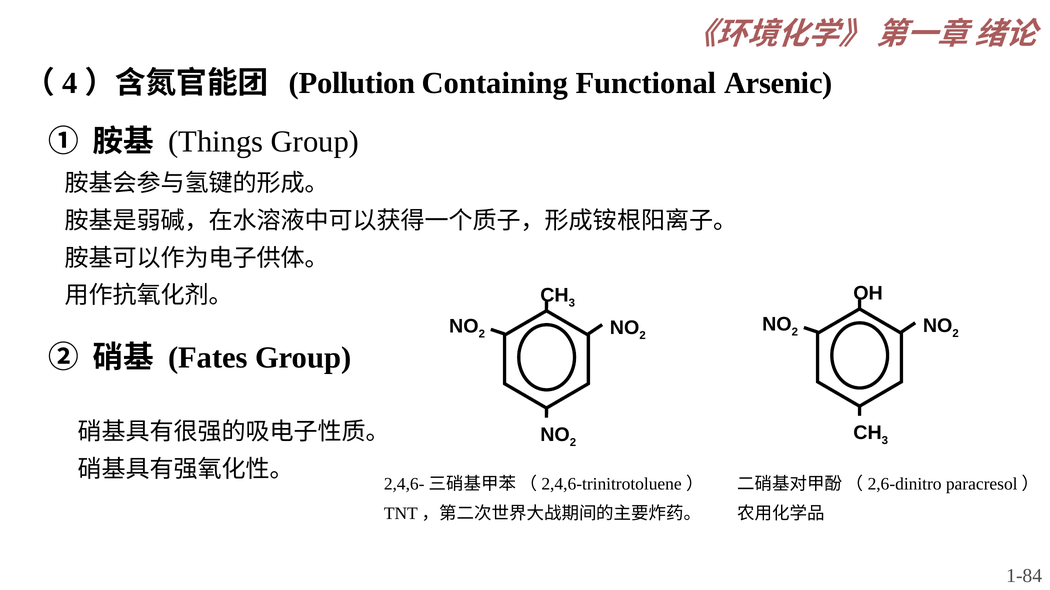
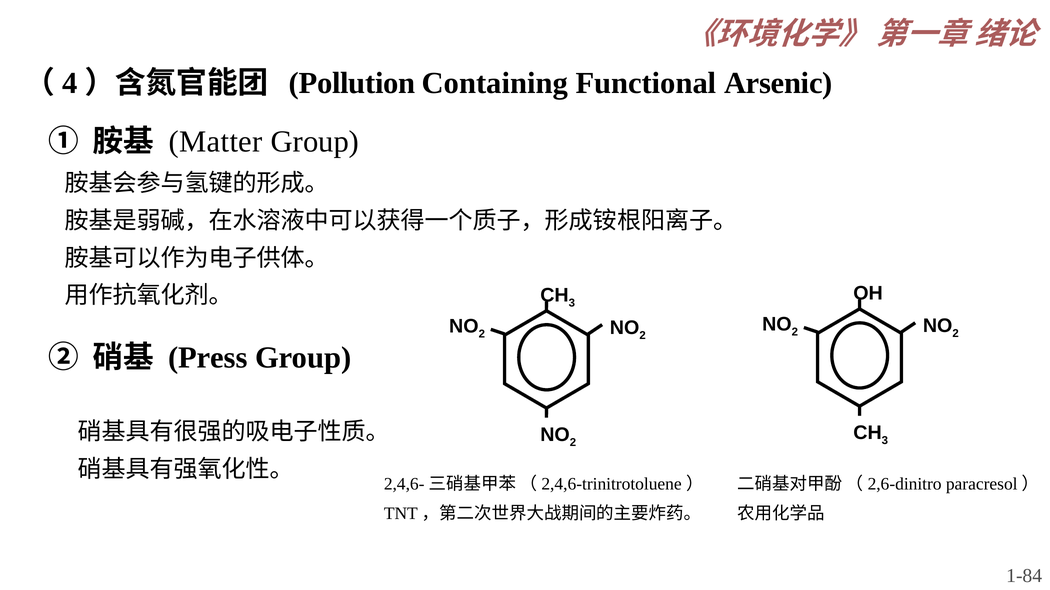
Things: Things -> Matter
Fates: Fates -> Press
